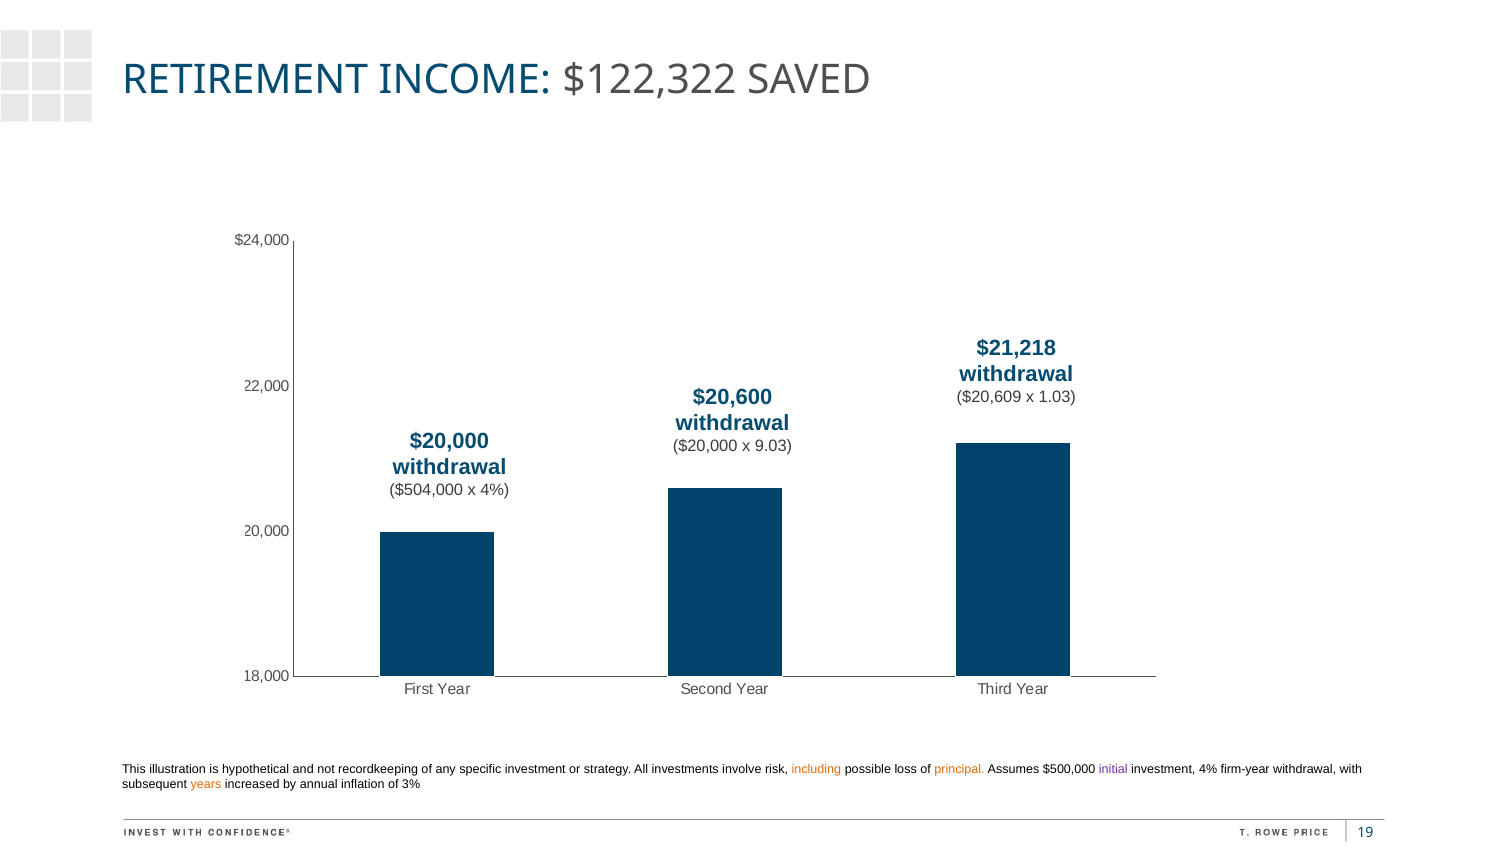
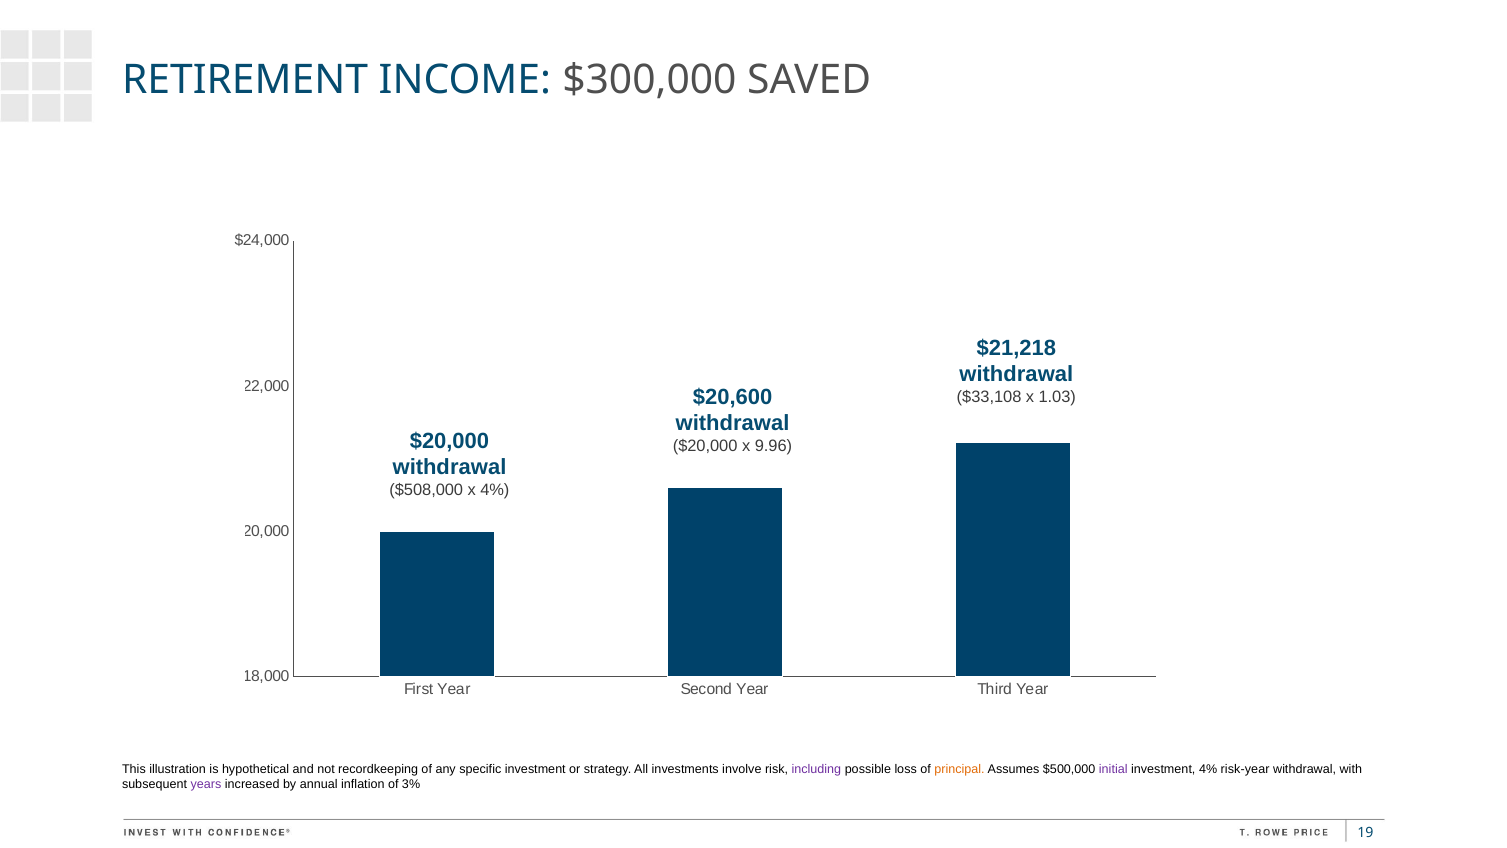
$122,322: $122,322 -> $300,000
$20,609: $20,609 -> $33,108
9.03: 9.03 -> 9.96
$504,000: $504,000 -> $508,000
including colour: orange -> purple
firm-year: firm-year -> risk-year
years colour: orange -> purple
